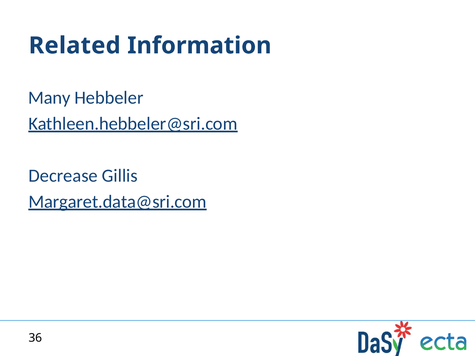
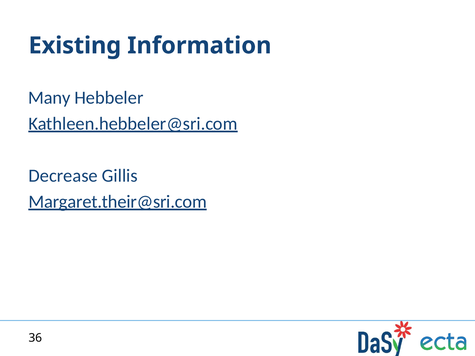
Related: Related -> Existing
Margaret.data@sri.com: Margaret.data@sri.com -> Margaret.their@sri.com
